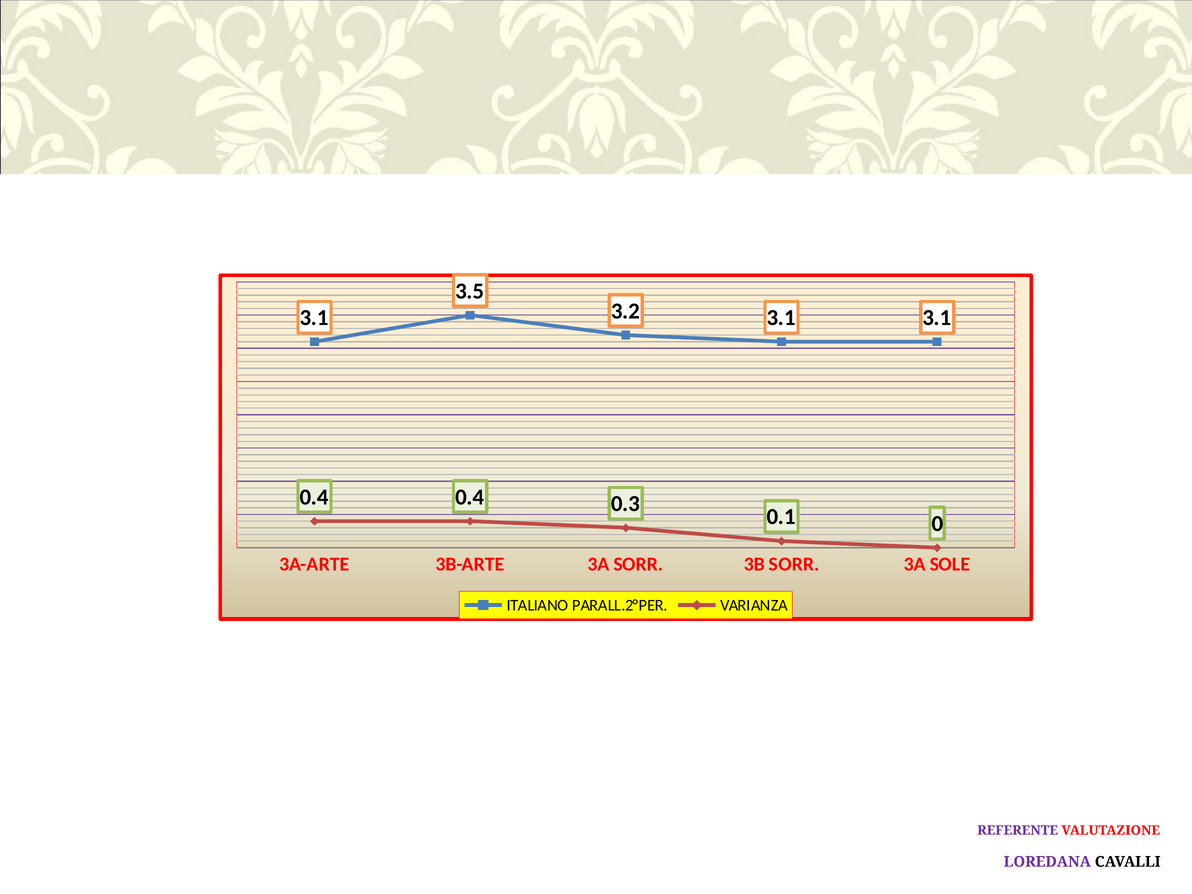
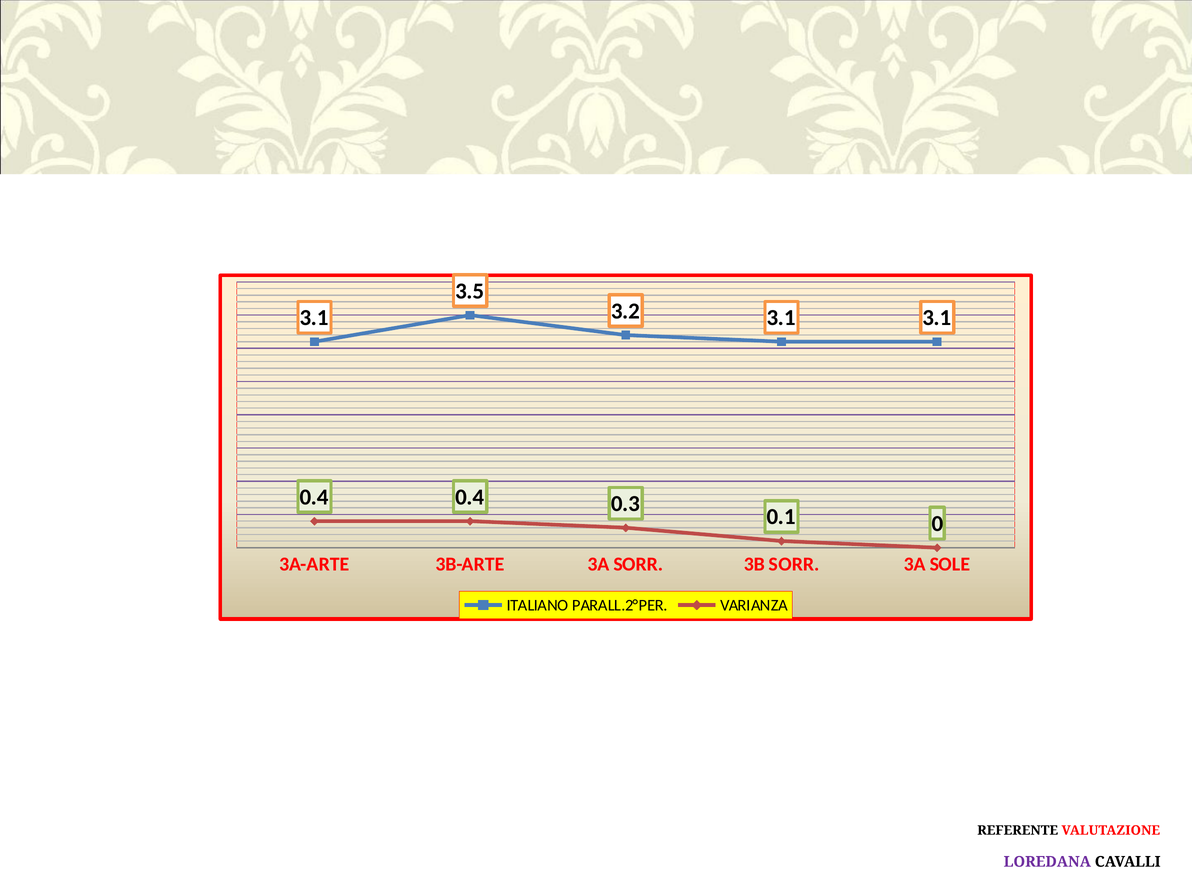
REFERENTE colour: purple -> black
